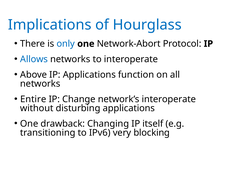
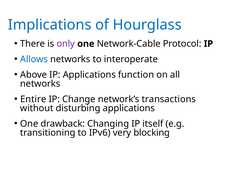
only colour: blue -> purple
Network-Abort: Network-Abort -> Network-Cable
network’s interoperate: interoperate -> transactions
